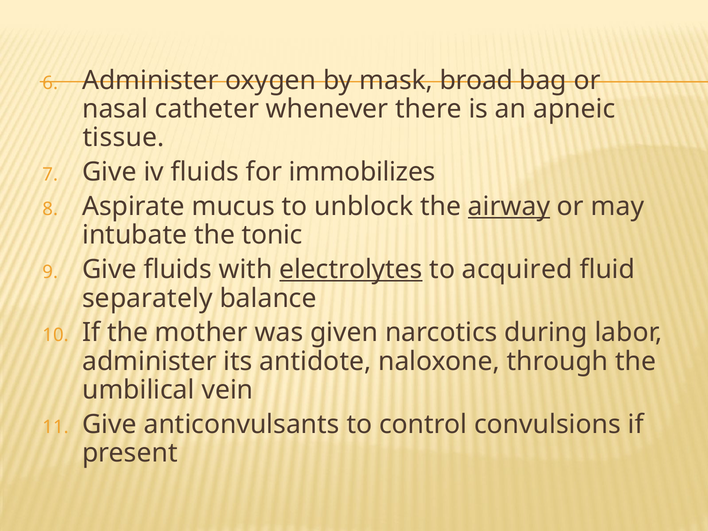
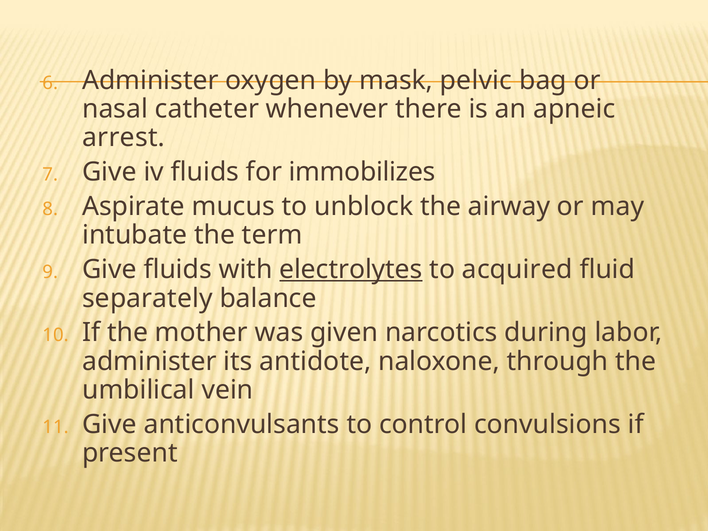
broad: broad -> pelvic
tissue: tissue -> arrest
airway underline: present -> none
tonic: tonic -> term
